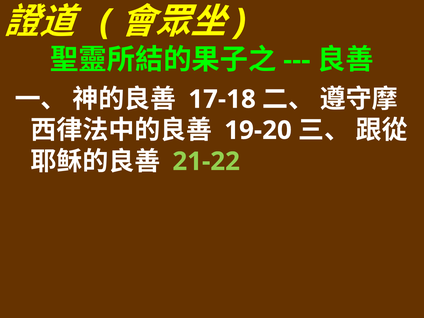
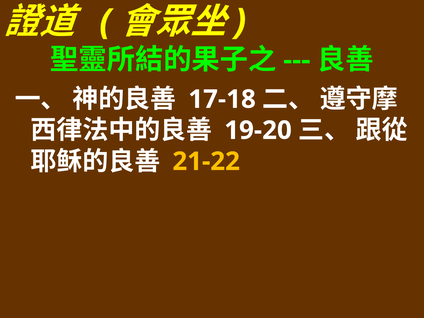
21-22 colour: light green -> yellow
